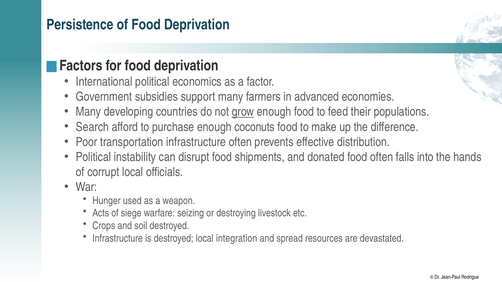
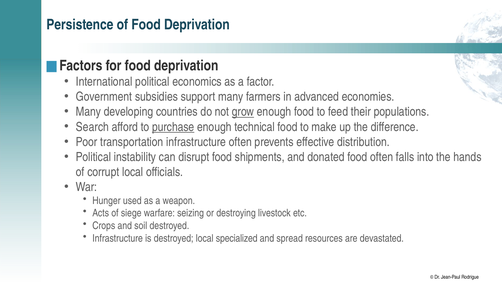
purchase underline: none -> present
coconuts: coconuts -> technical
integration: integration -> specialized
